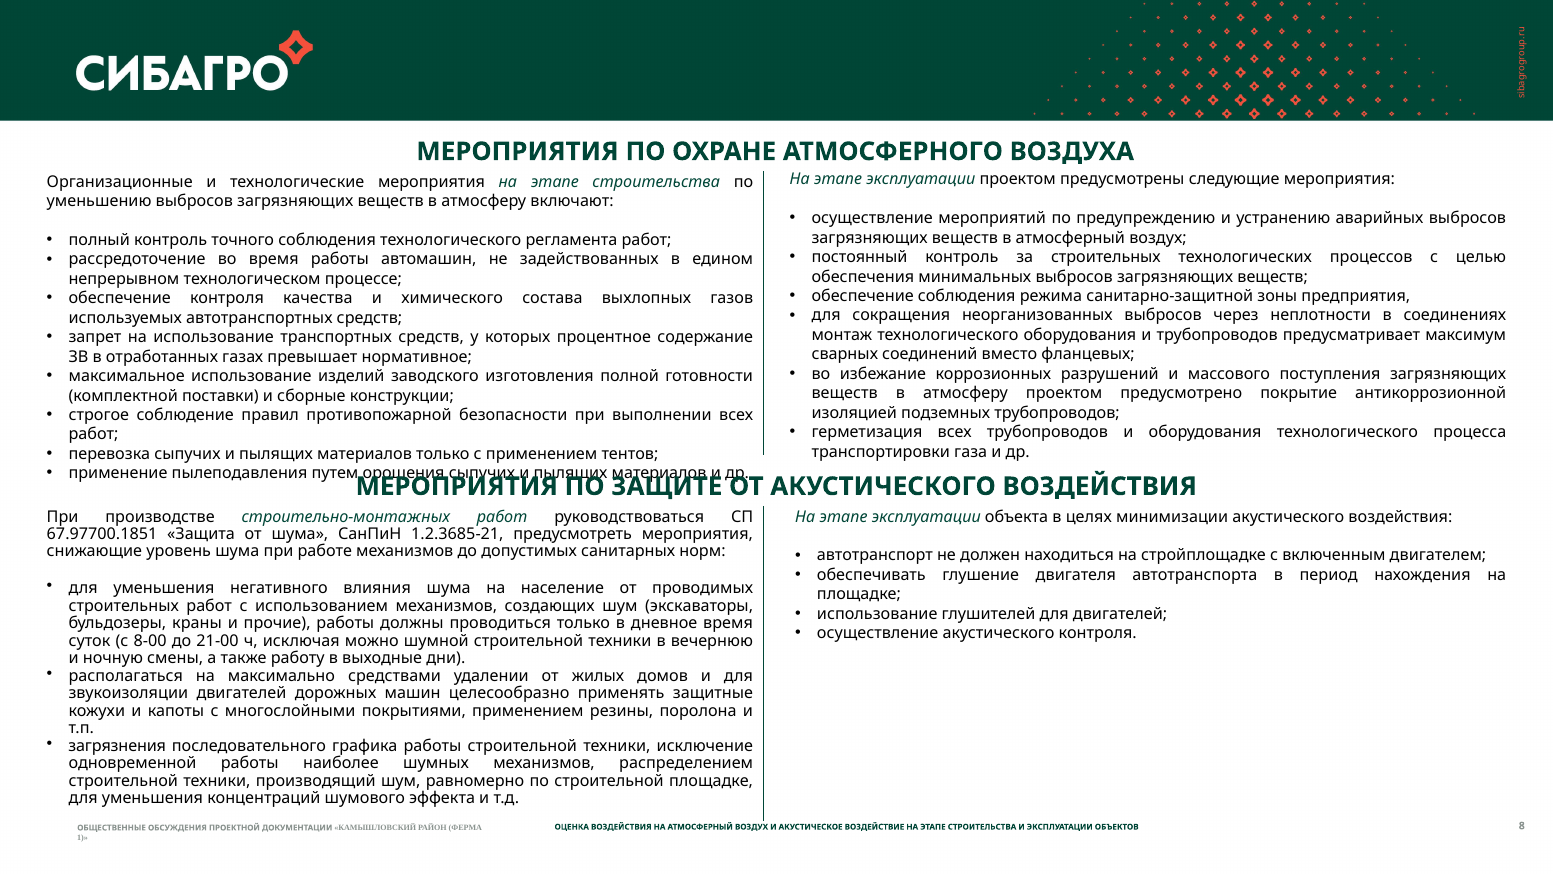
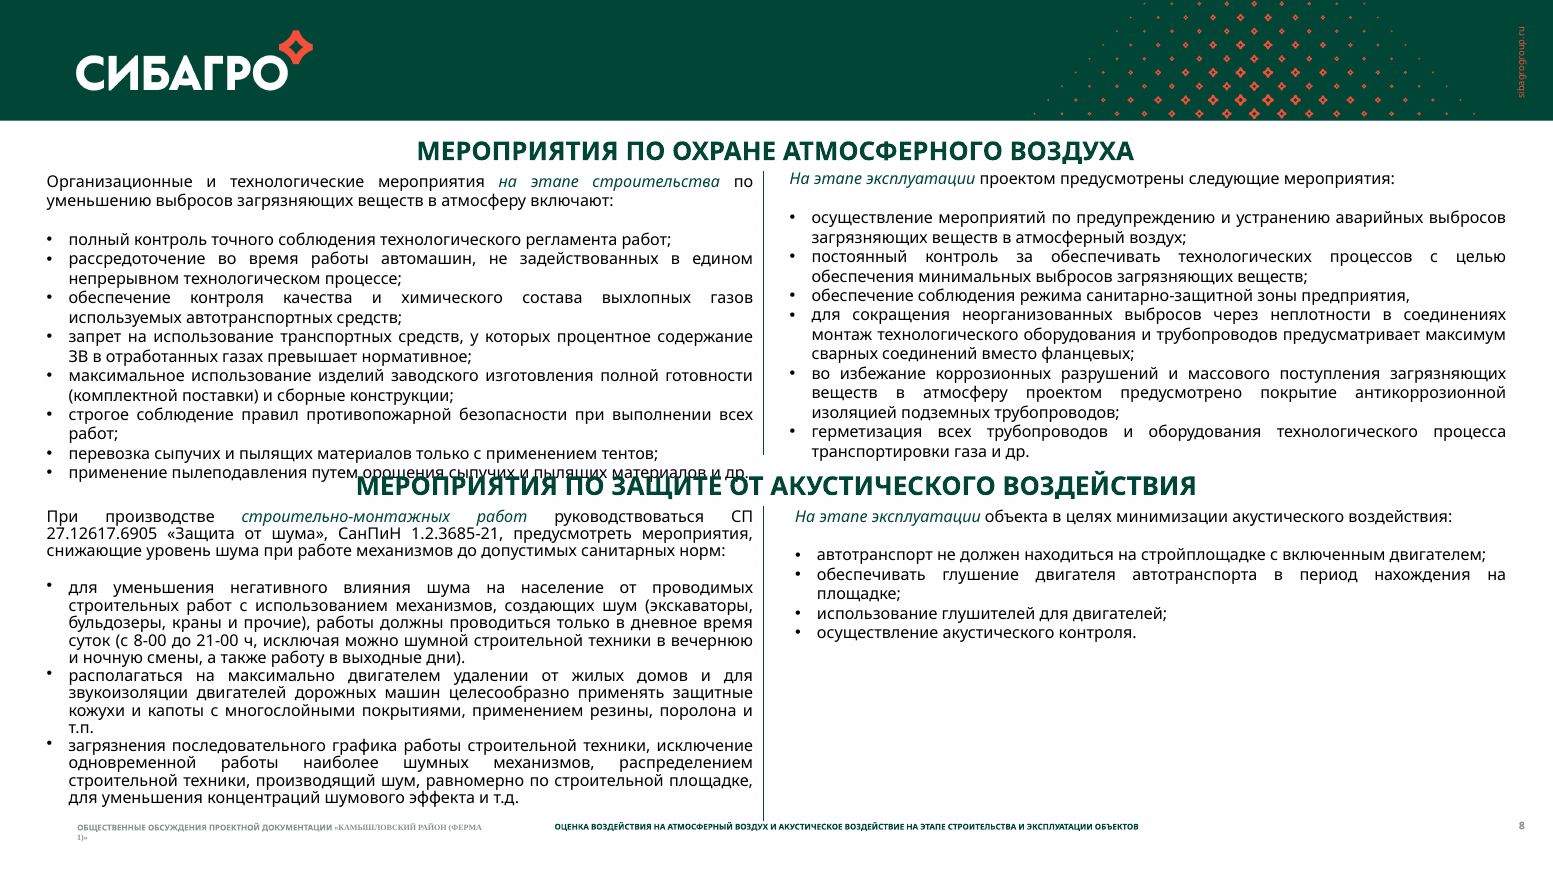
за строительных: строительных -> обеспечивать
67.97700.1851: 67.97700.1851 -> 27.12617.6905
максимально средствами: средствами -> двигателем
